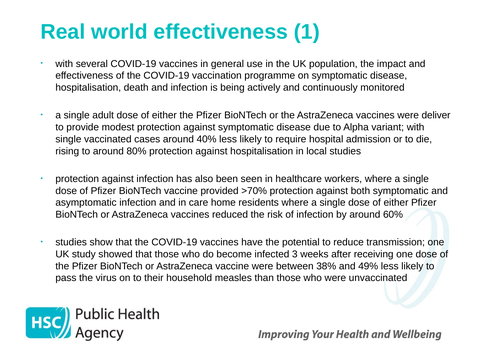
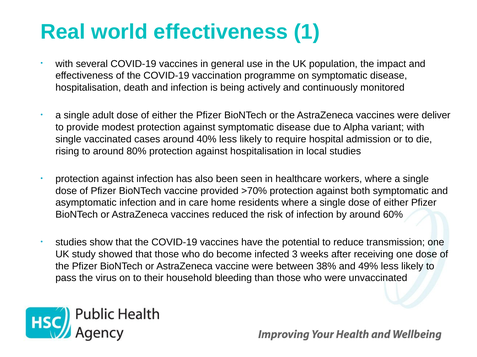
measles: measles -> bleeding
